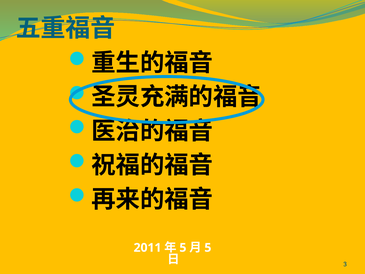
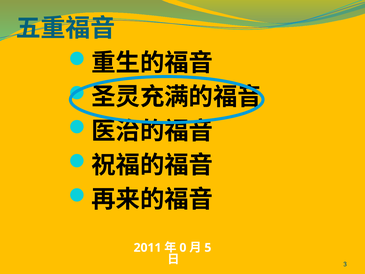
5 at (183, 247): 5 -> 0
